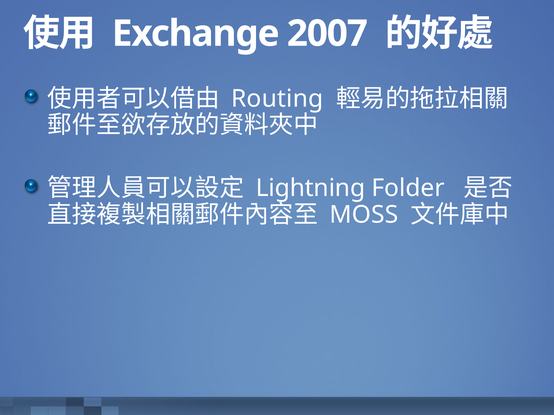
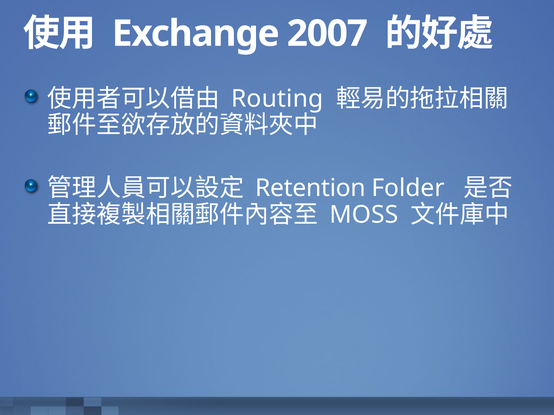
Lightning: Lightning -> Retention
